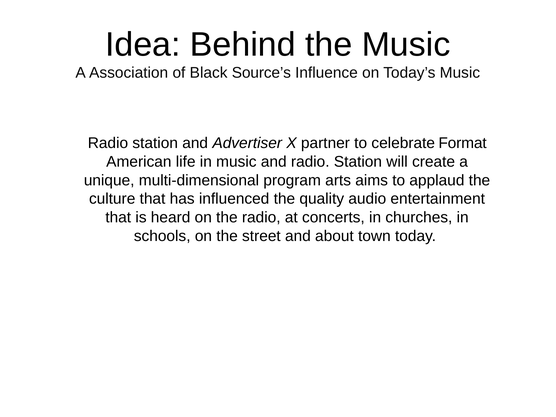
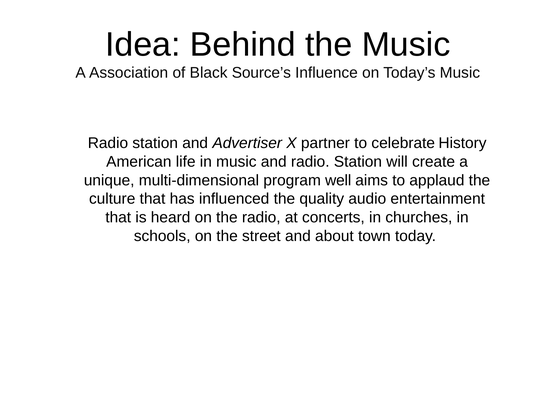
Format: Format -> History
arts: arts -> well
